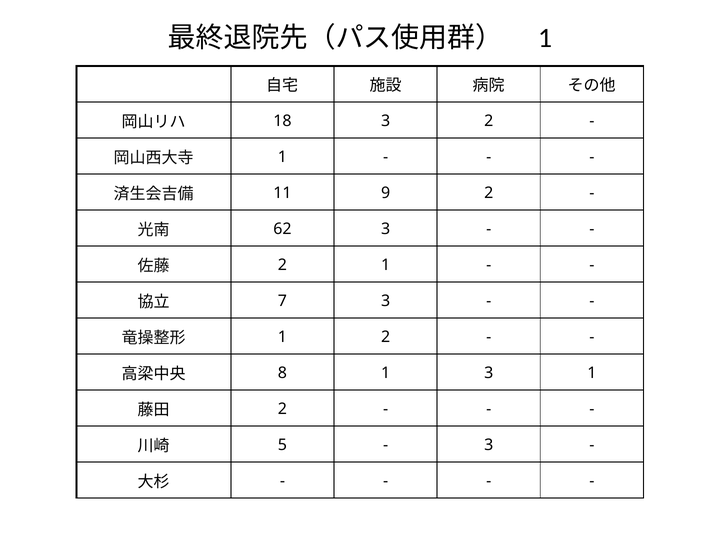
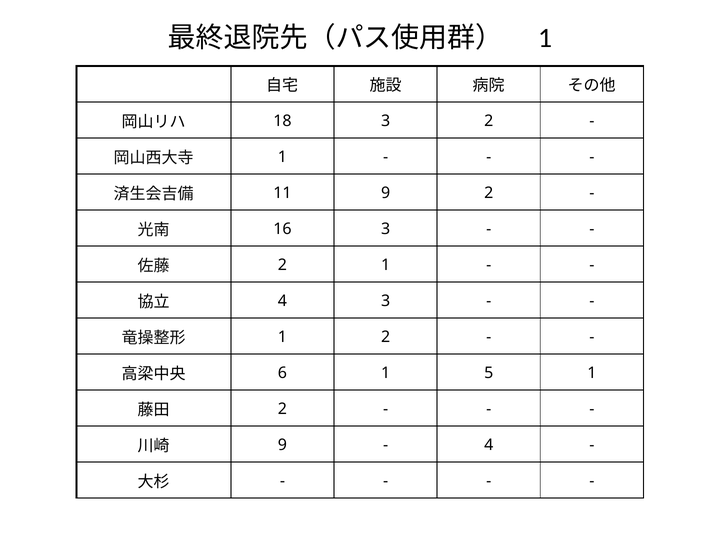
62: 62 -> 16
7 at (282, 301): 7 -> 4
8: 8 -> 6
1 3: 3 -> 5
5 at (282, 445): 5 -> 9
3 at (489, 445): 3 -> 4
